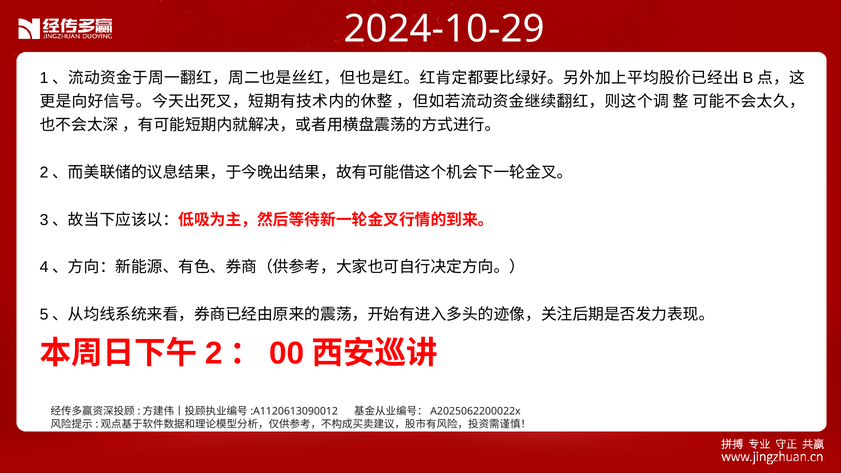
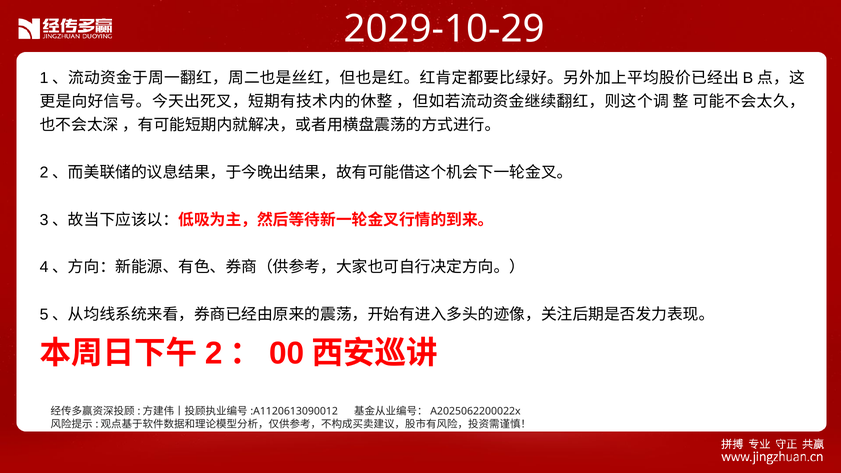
2024-10-29: 2024-10-29 -> 2029-10-29
